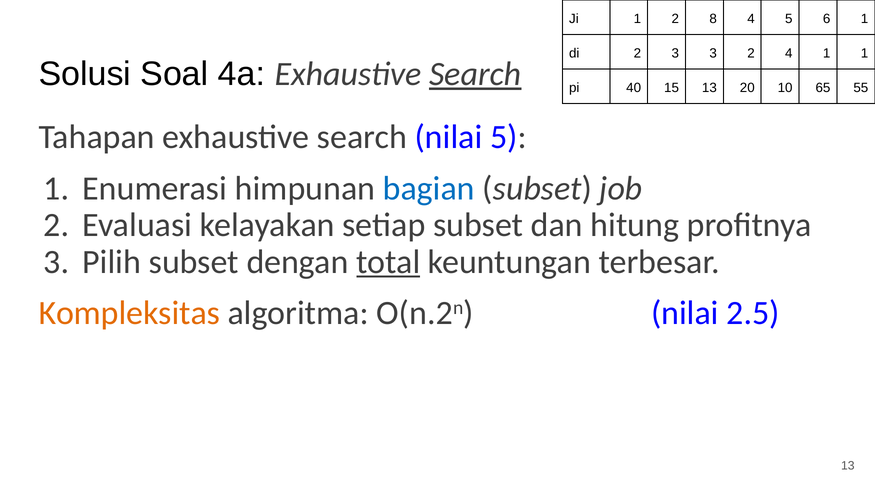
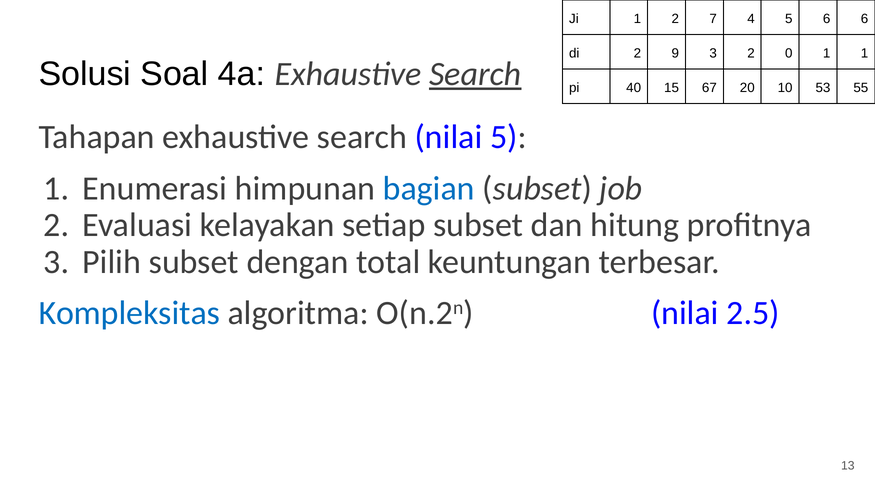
8: 8 -> 7
6 1: 1 -> 6
2 3: 3 -> 9
2 4: 4 -> 0
15 13: 13 -> 67
65: 65 -> 53
total underline: present -> none
Kompleksitas colour: orange -> blue
